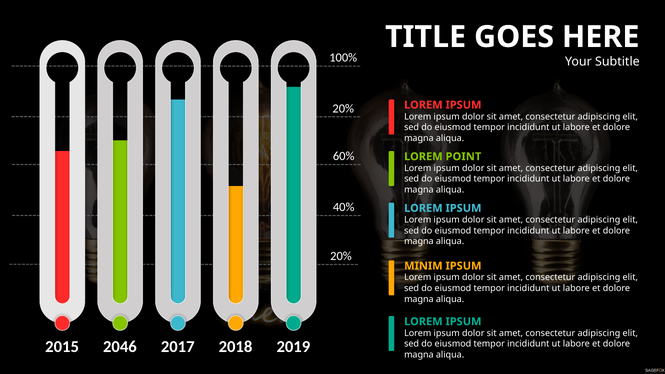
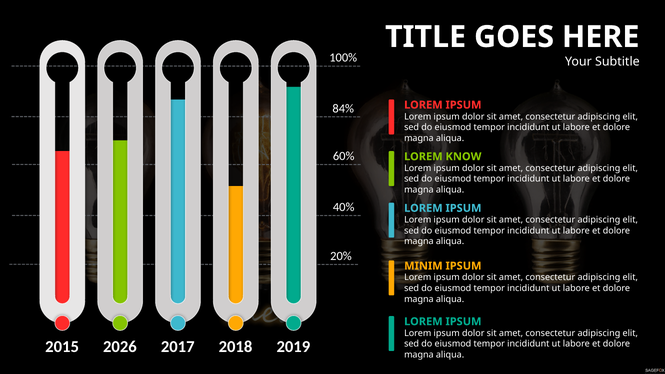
20% at (343, 108): 20% -> 84%
POINT: POINT -> KNOW
2046: 2046 -> 2026
